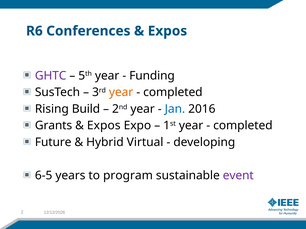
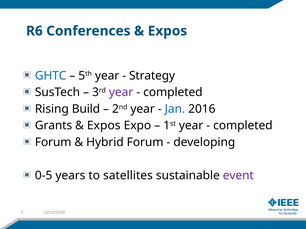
GHTC colour: purple -> blue
Funding: Funding -> Strategy
year at (121, 92) colour: orange -> purple
Future at (53, 142): Future -> Forum
Hybrid Virtual: Virtual -> Forum
6-5: 6-5 -> 0-5
program: program -> satellites
